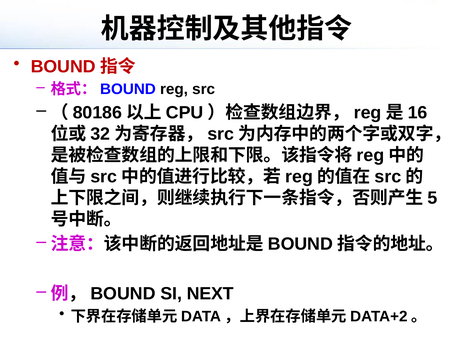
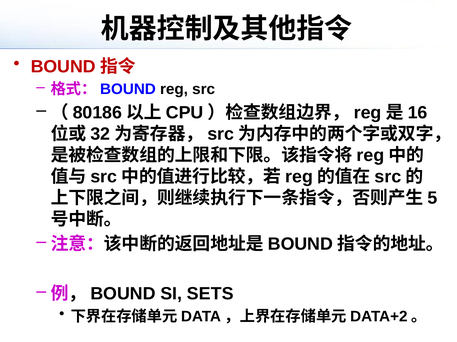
NEXT: NEXT -> SETS
